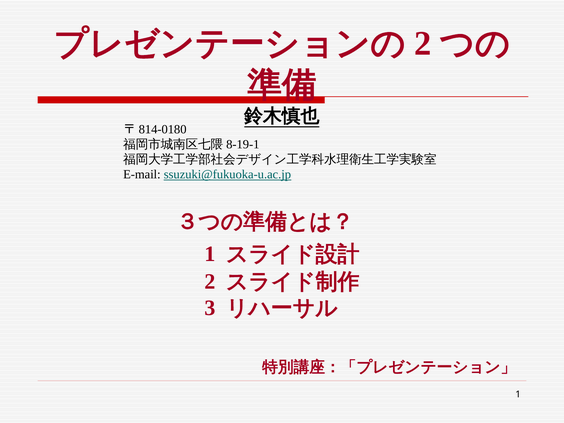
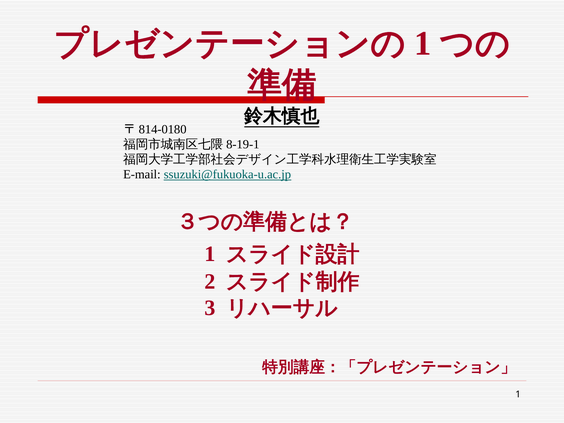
2 at (423, 44): 2 -> 1
